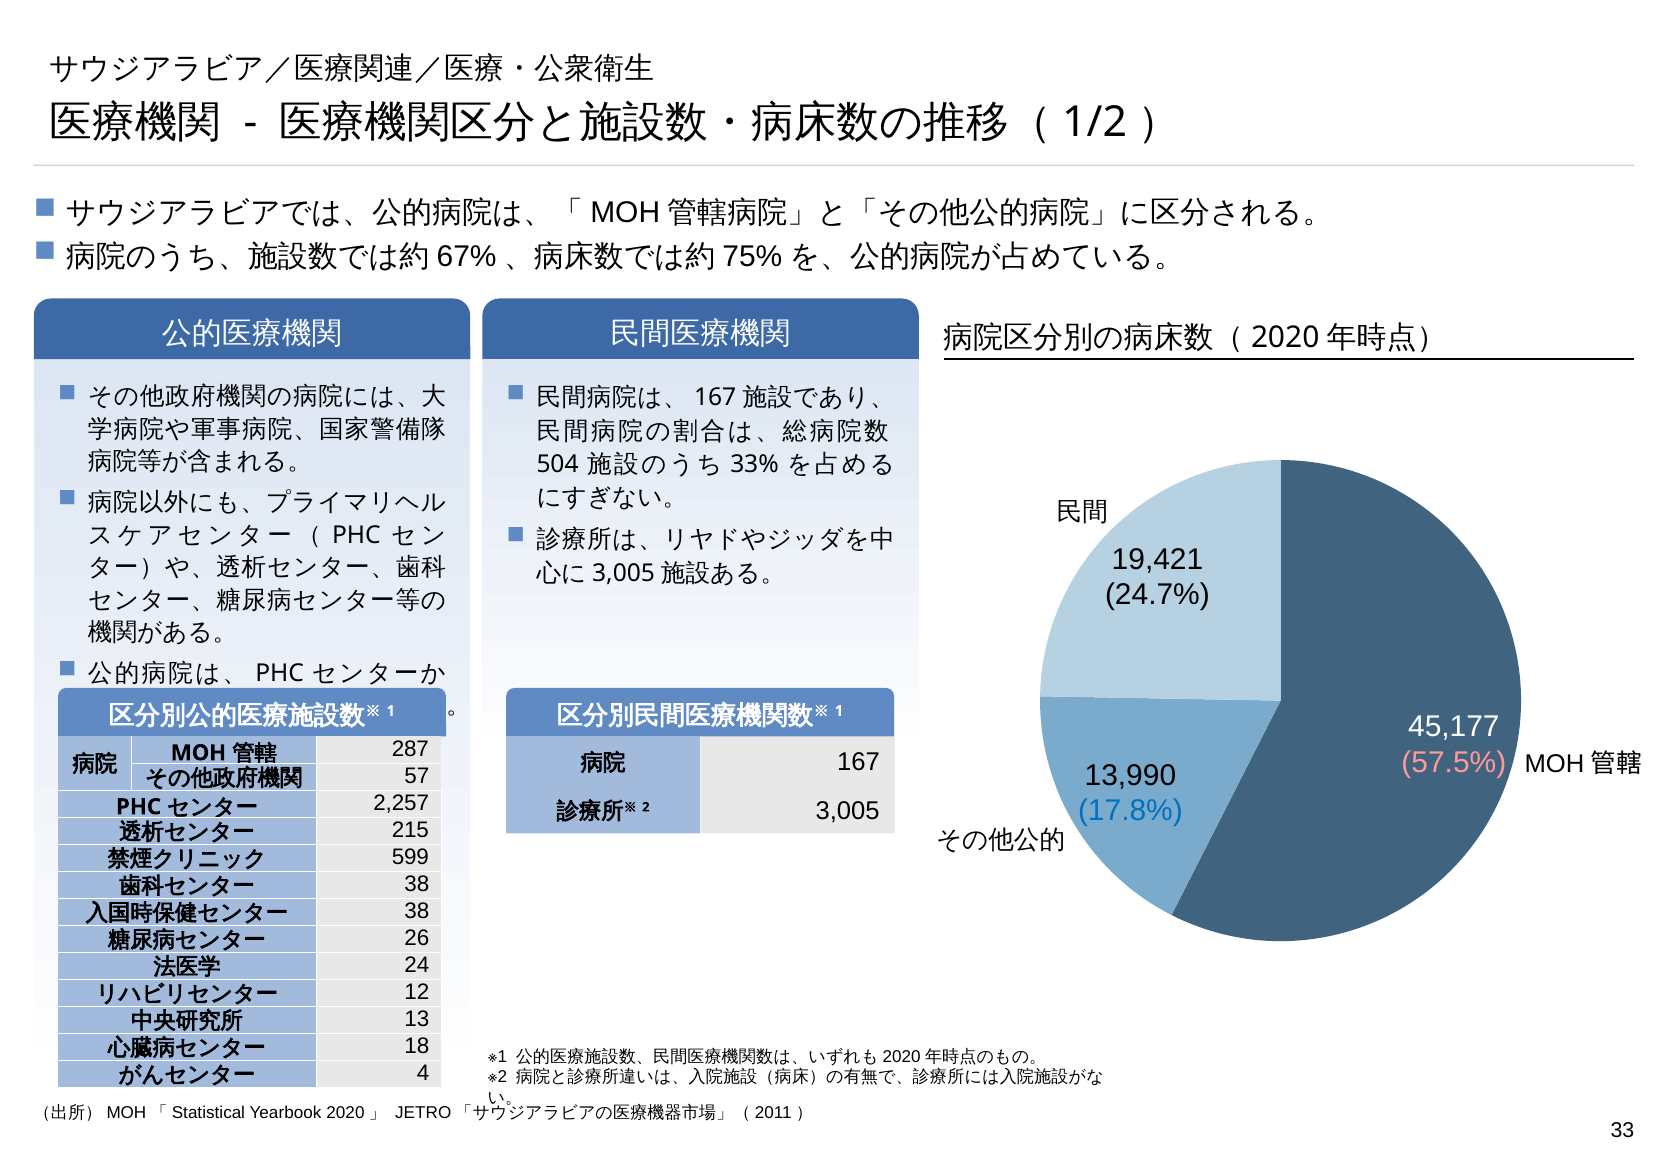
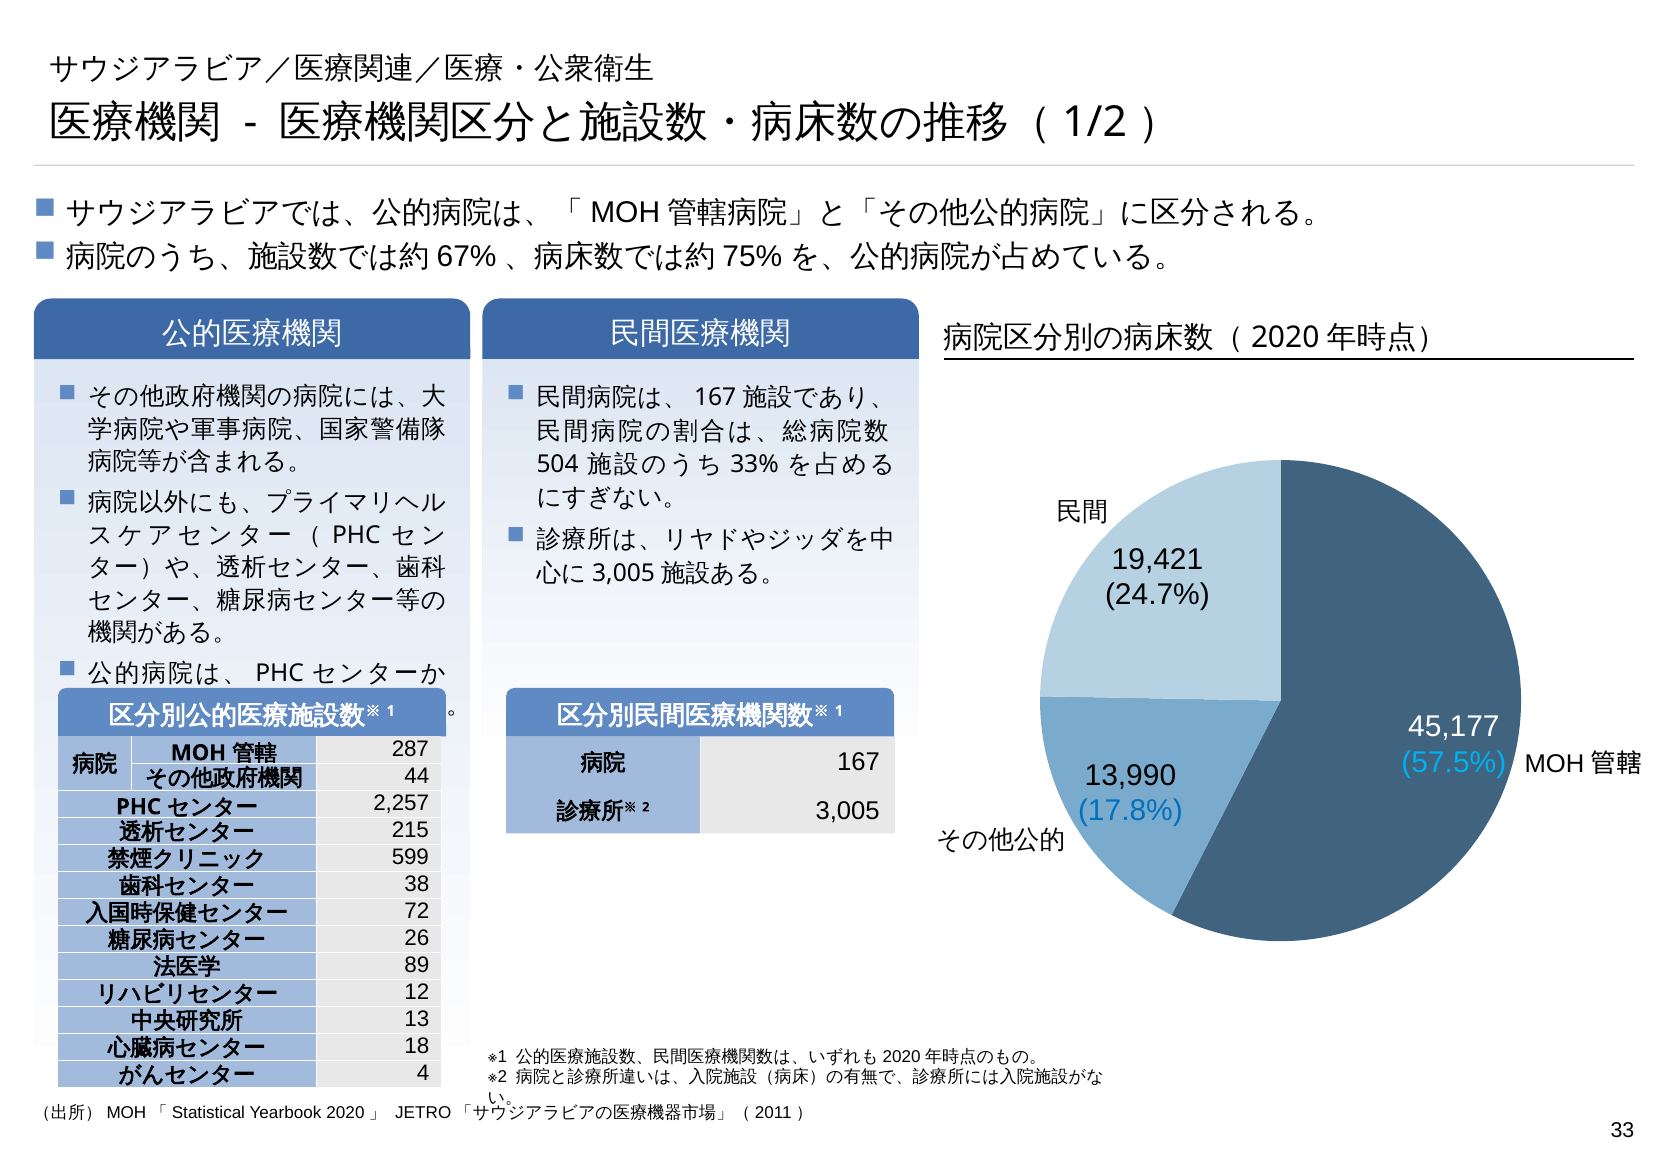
57.5% colour: pink -> light blue
57: 57 -> 44
38 at (417, 911): 38 -> 72
24: 24 -> 89
